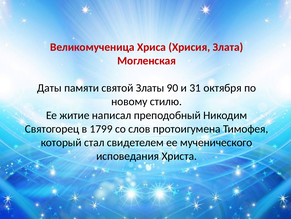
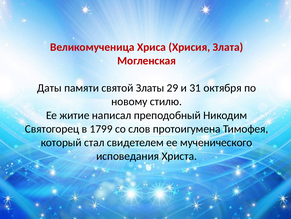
90: 90 -> 29
